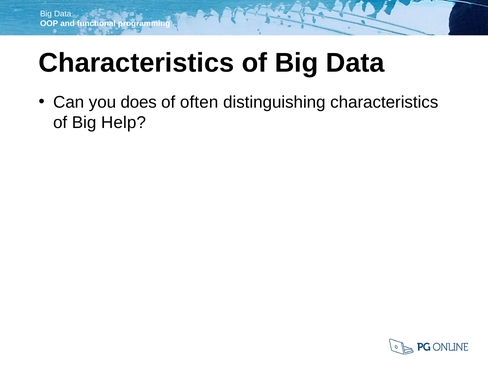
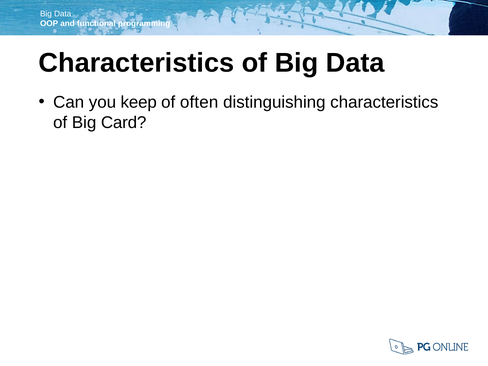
does: does -> keep
Help: Help -> Card
